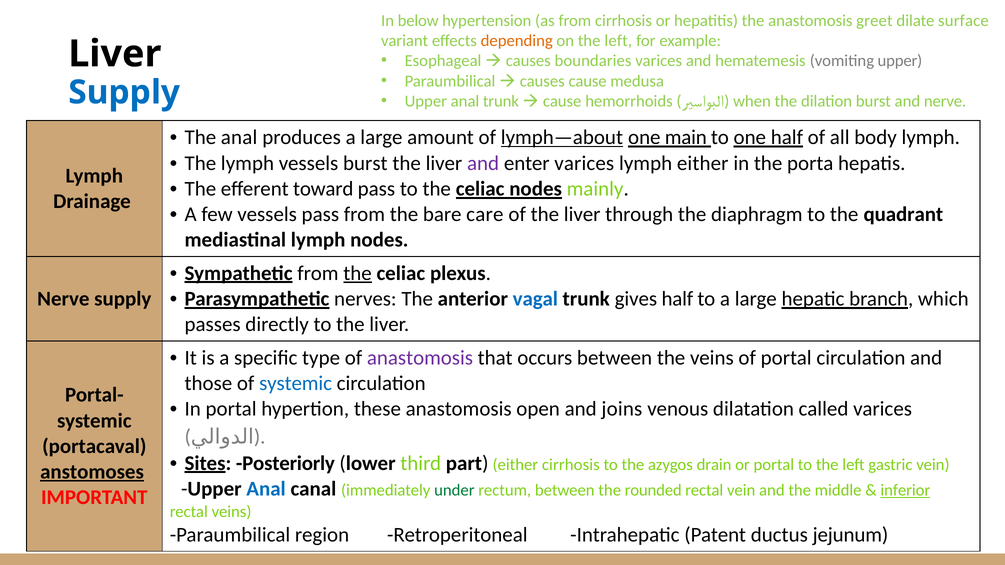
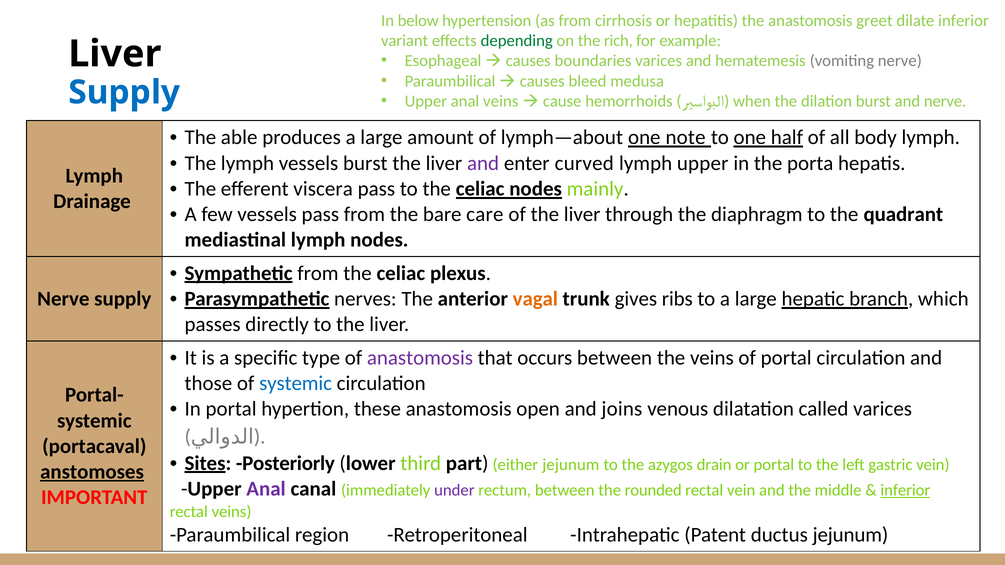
dilate surface: surface -> inferior
depending colour: orange -> green
on the left: left -> rich
vomiting upper: upper -> nerve
causes cause: cause -> bleed
anal trunk: trunk -> veins
The anal: anal -> able
lymph—about underline: present -> none
main: main -> note
enter varices: varices -> curved
lymph either: either -> upper
toward: toward -> viscera
the at (358, 273) underline: present -> none
vagal colour: blue -> orange
gives half: half -> ribs
either cirrhosis: cirrhosis -> jejunum
Anal at (266, 489) colour: blue -> purple
under colour: green -> purple
